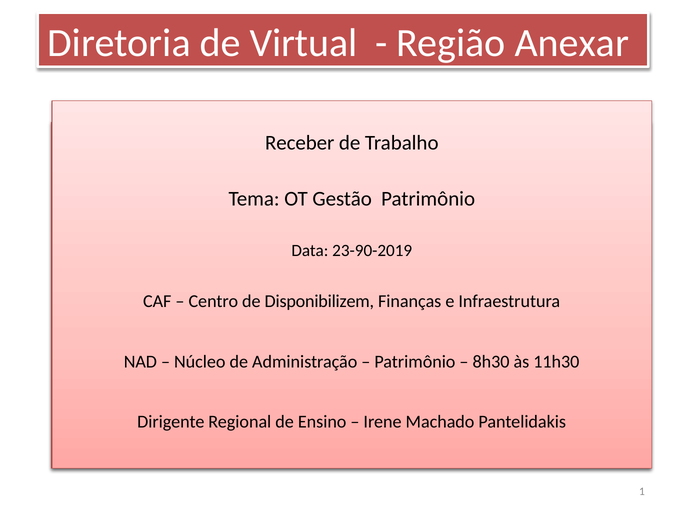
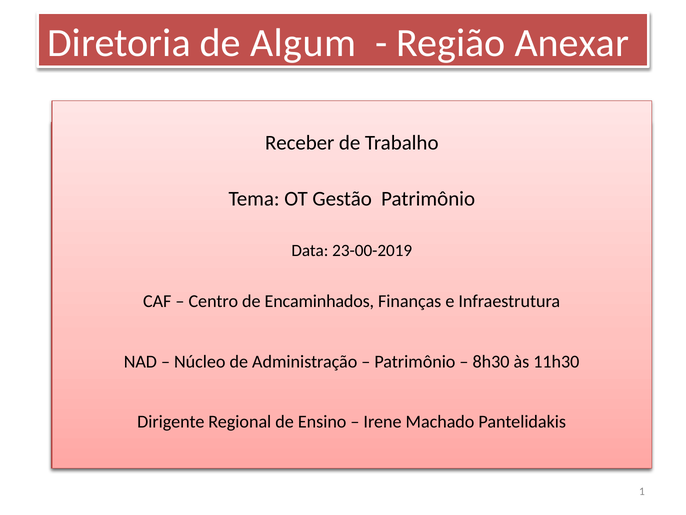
Virtual: Virtual -> Algum
23-90-2019: 23-90-2019 -> 23-00-2019
Disponibilizem: Disponibilizem -> Encaminhados
